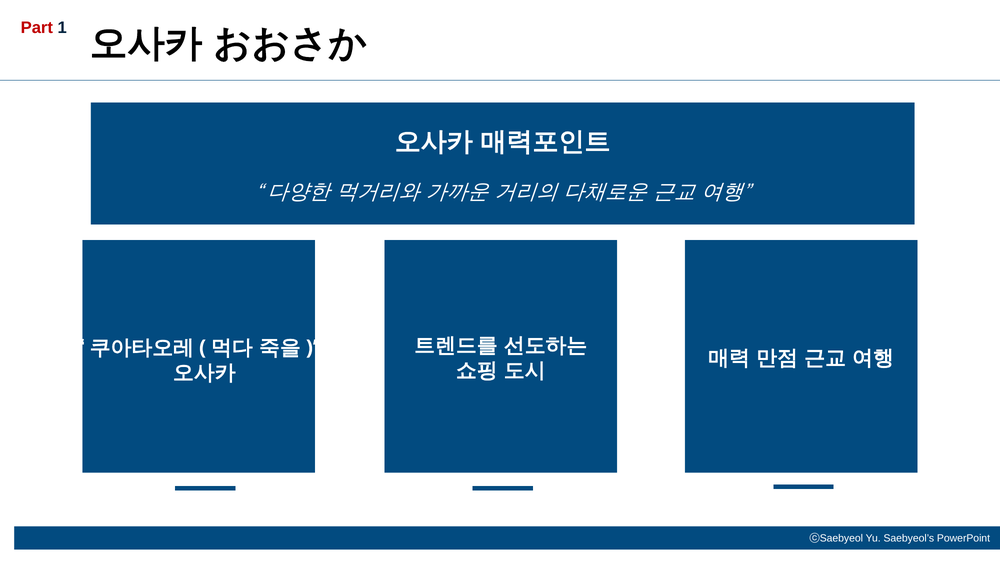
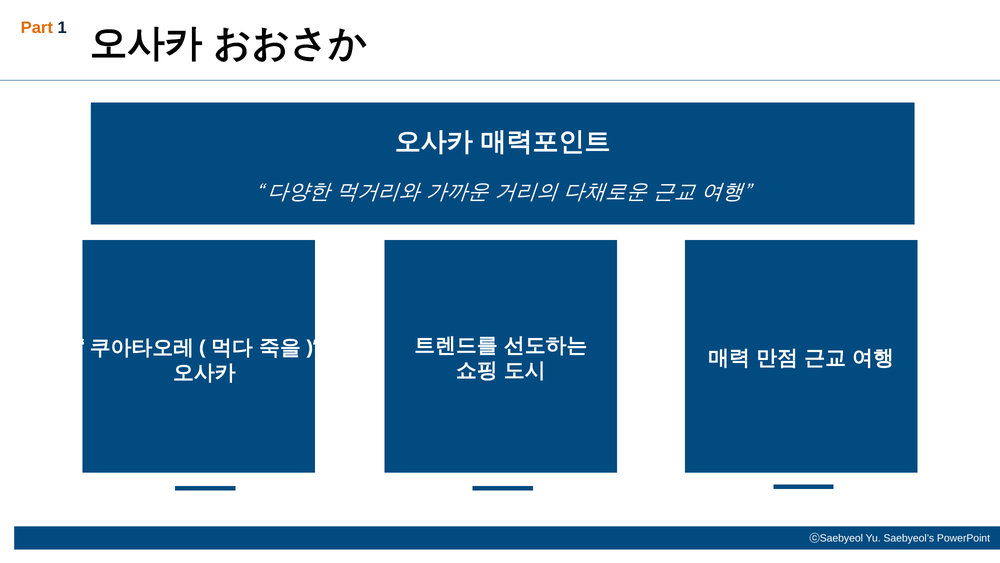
Part colour: red -> orange
